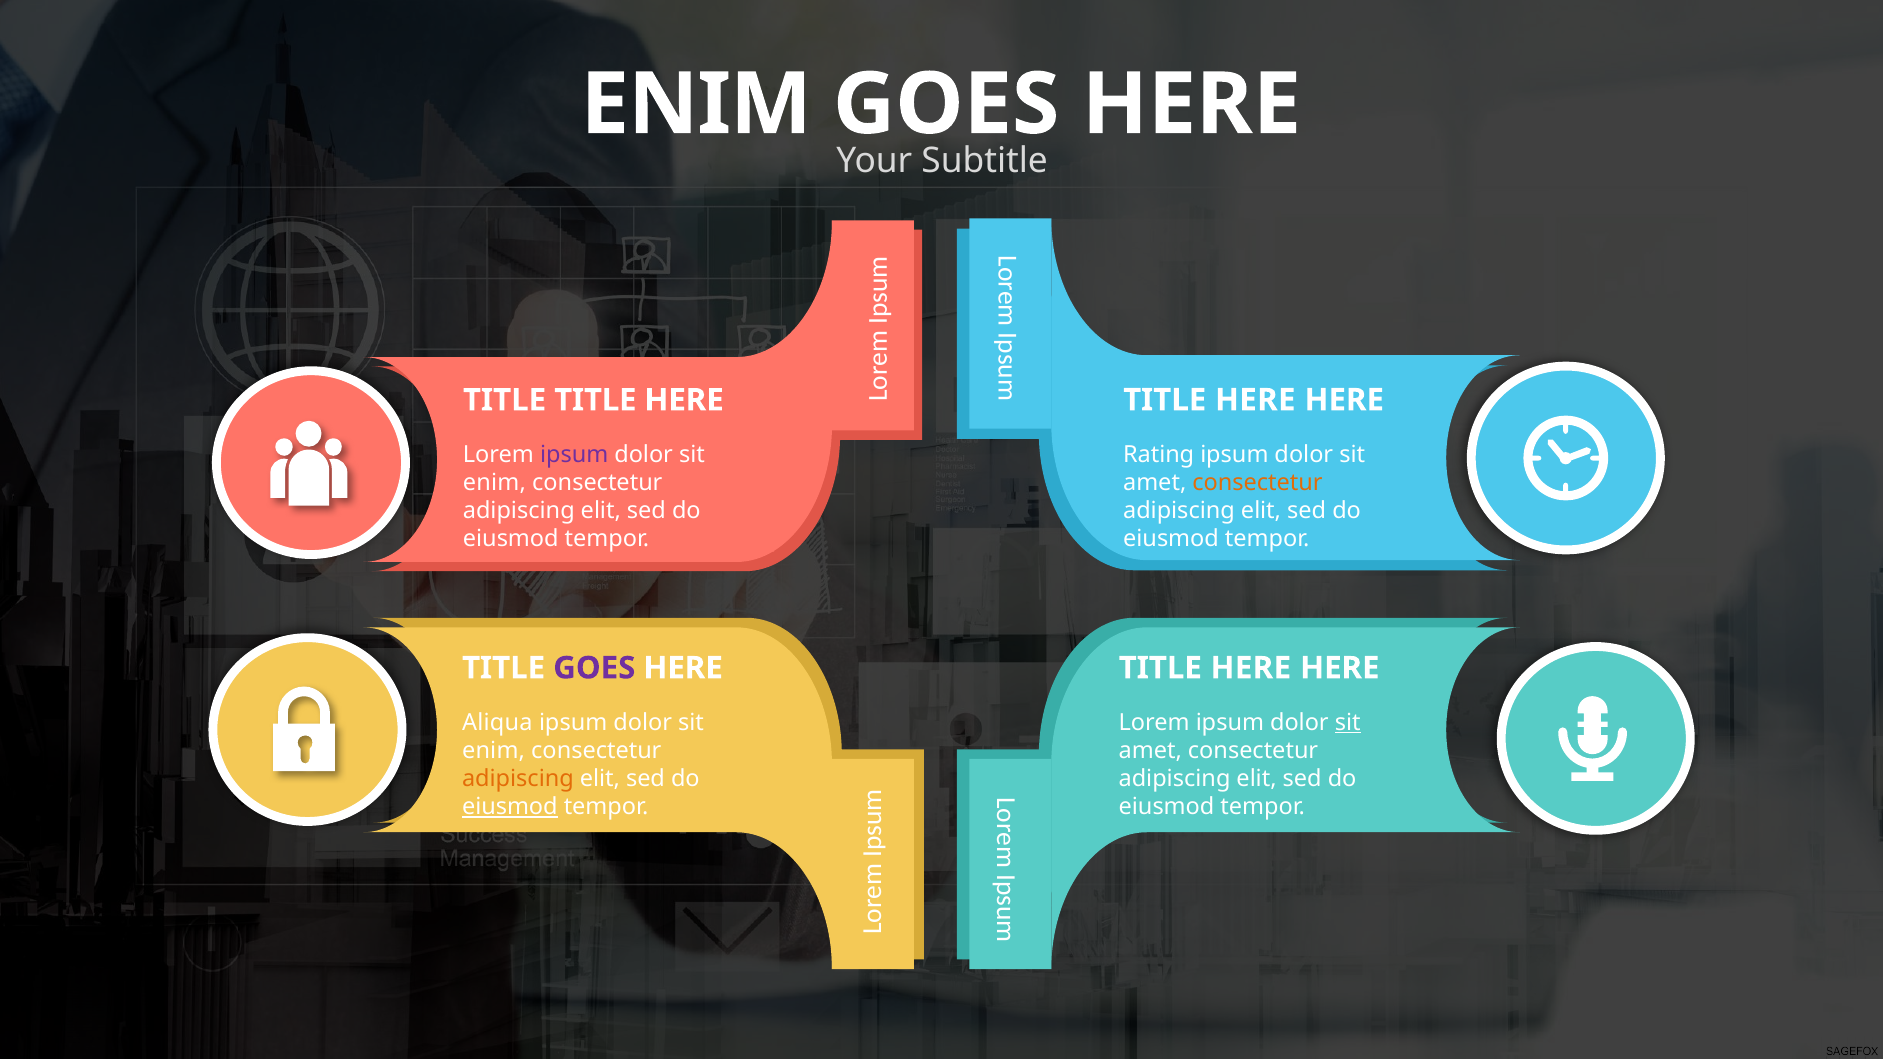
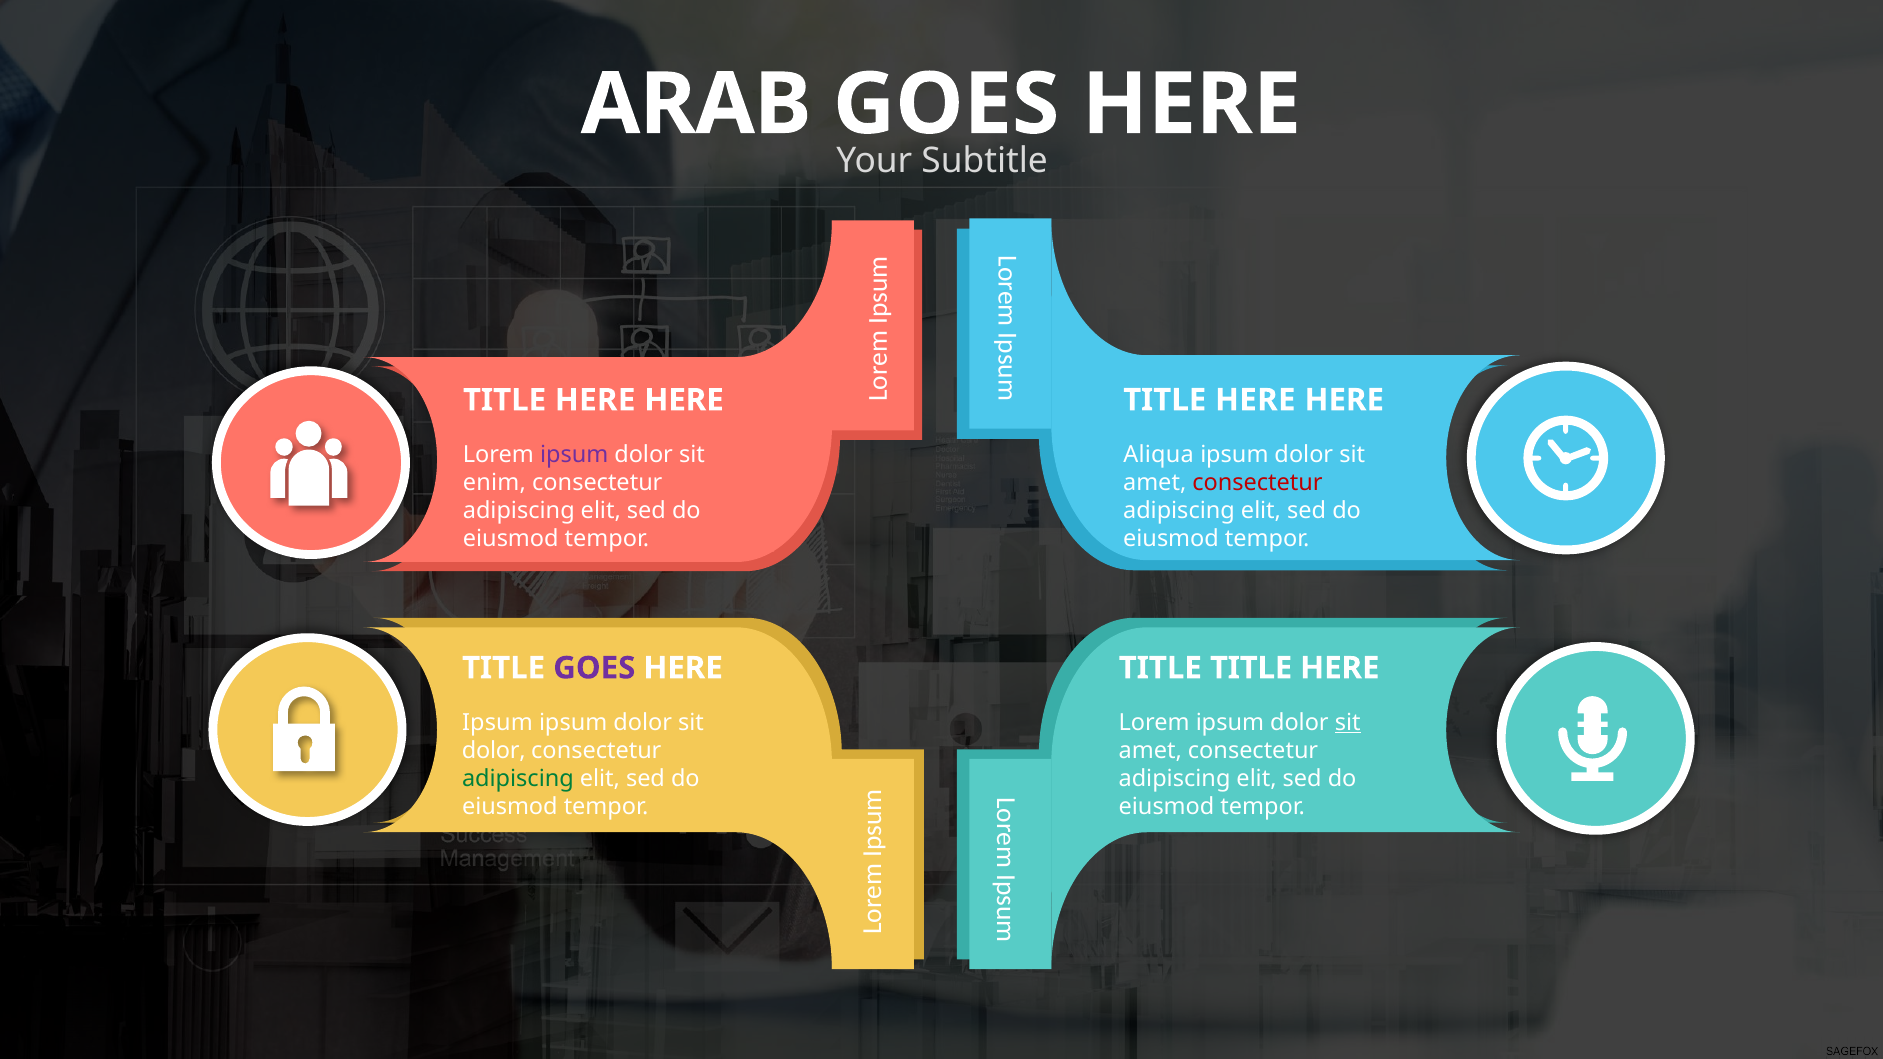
ENIM at (696, 105): ENIM -> ARAB
TITLE at (595, 400): TITLE -> HERE
Rating: Rating -> Aliqua
consectetur at (1257, 483) colour: orange -> red
HERE at (1251, 668): HERE -> TITLE
Aliqua at (497, 722): Aliqua -> Ipsum
enim at (494, 751): enim -> dolor
adipiscing at (518, 779) colour: orange -> green
eiusmod at (510, 807) underline: present -> none
